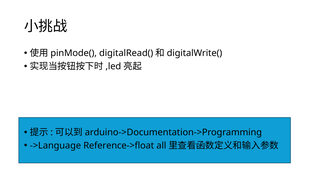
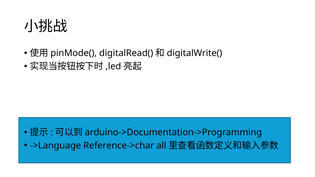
Reference->float: Reference->float -> Reference->char
